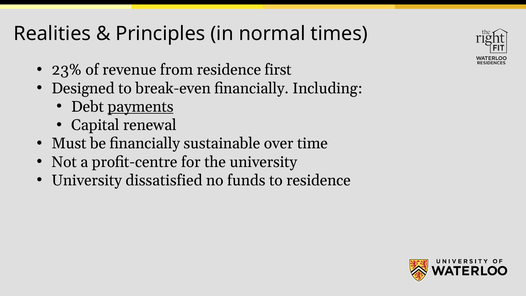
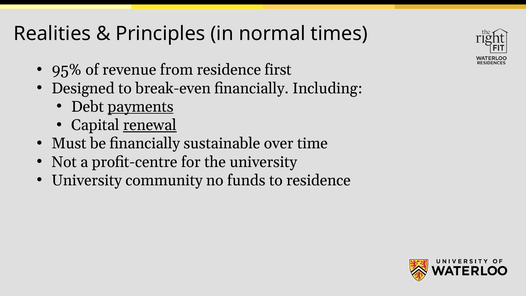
23%: 23% -> 95%
renewal underline: none -> present
dissatisfied: dissatisfied -> community
